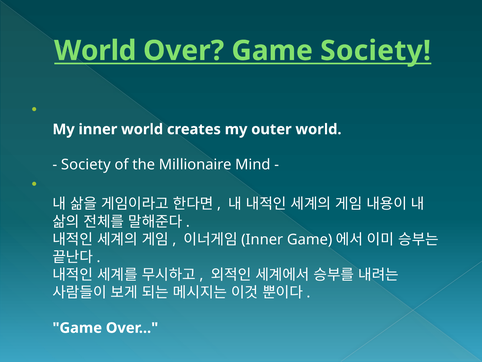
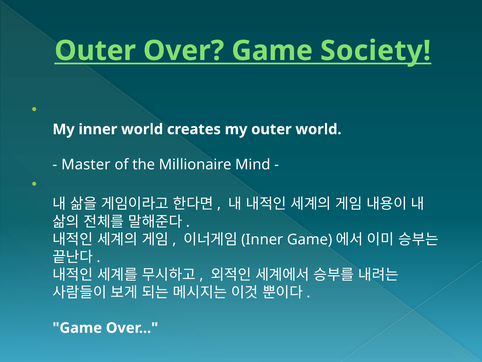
World at (95, 51): World -> Outer
Society at (86, 164): Society -> Master
